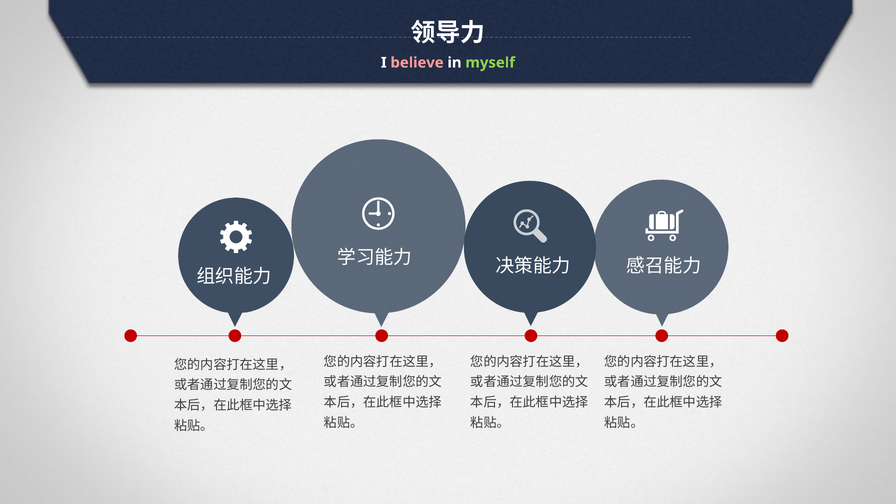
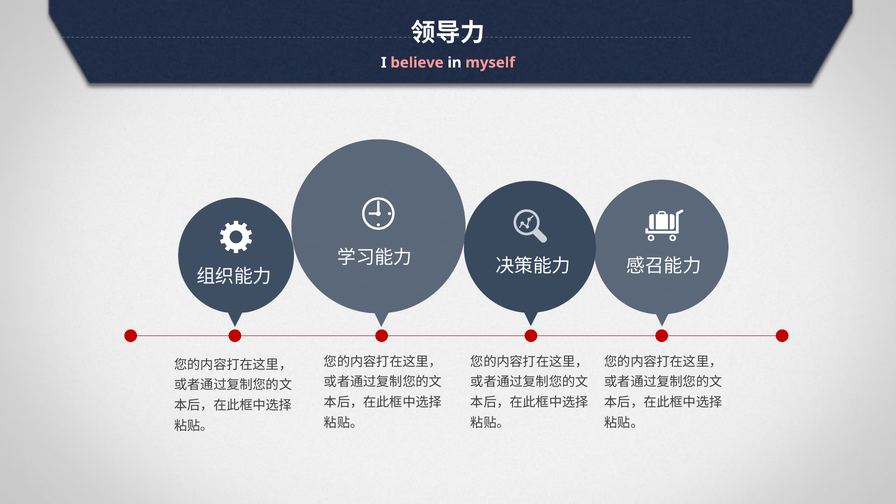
myself colour: light green -> pink
